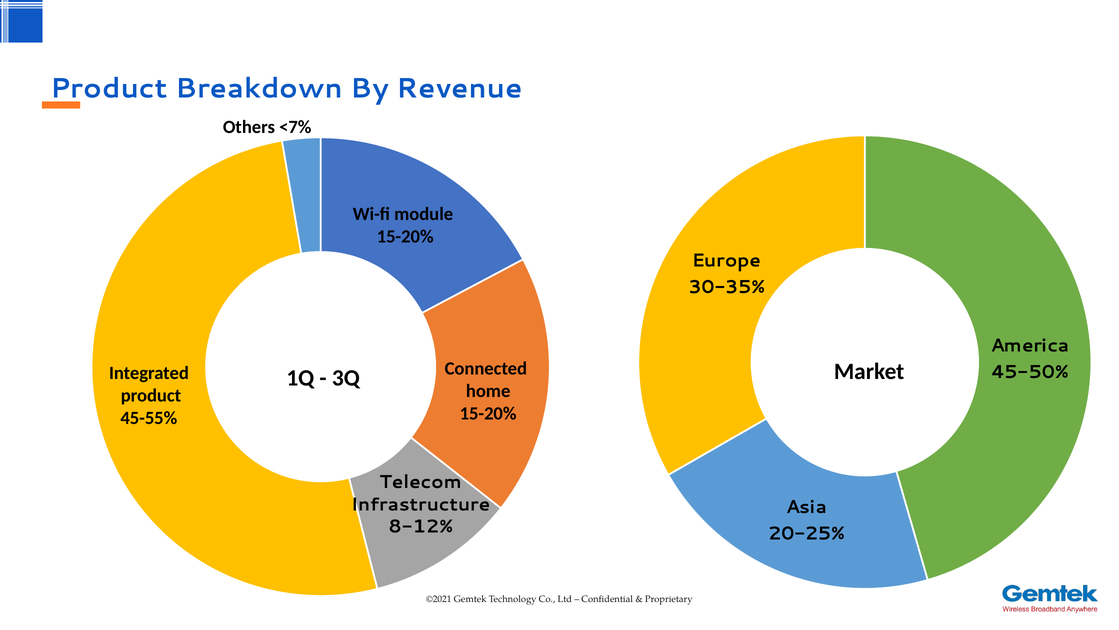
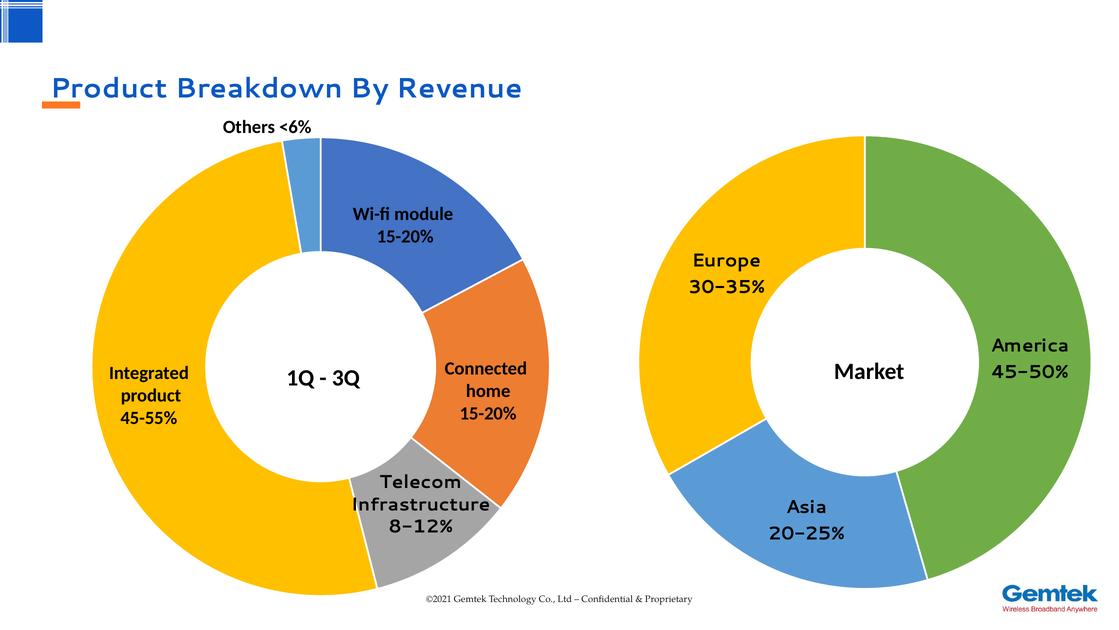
<7%: <7% -> <6%
